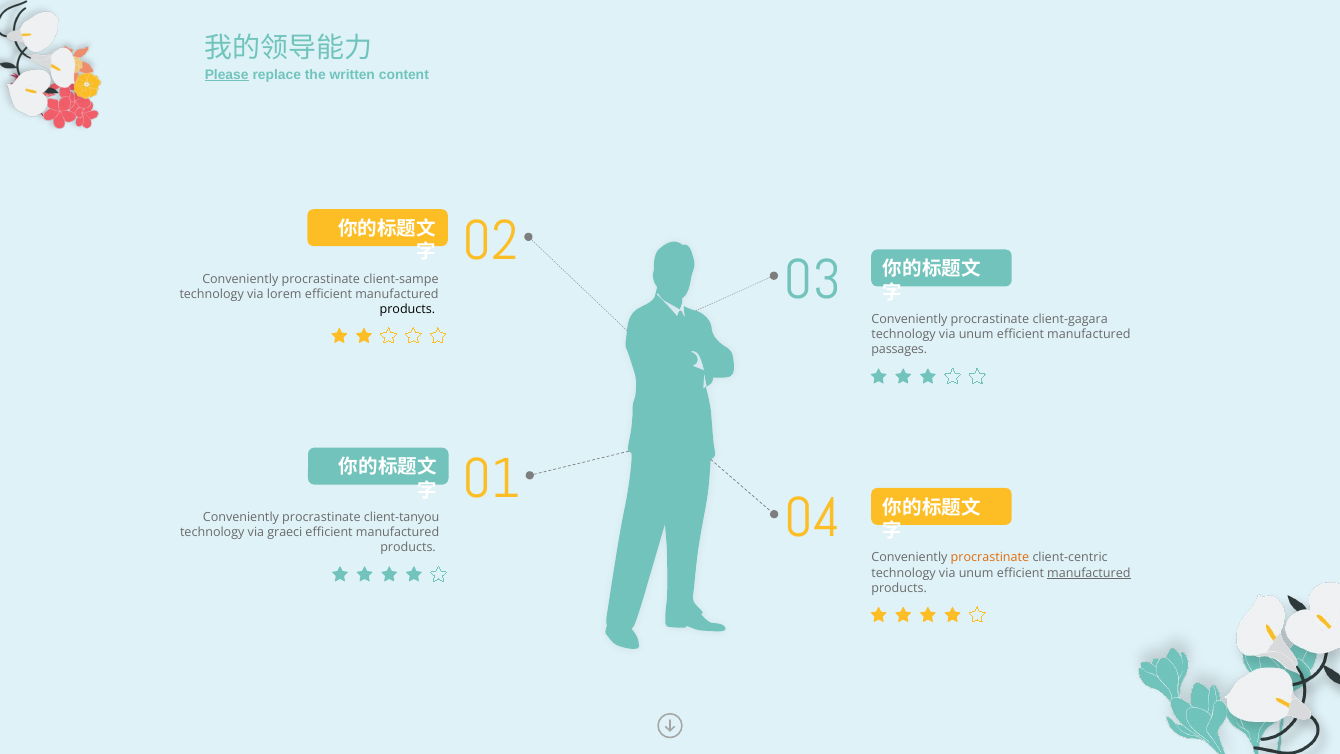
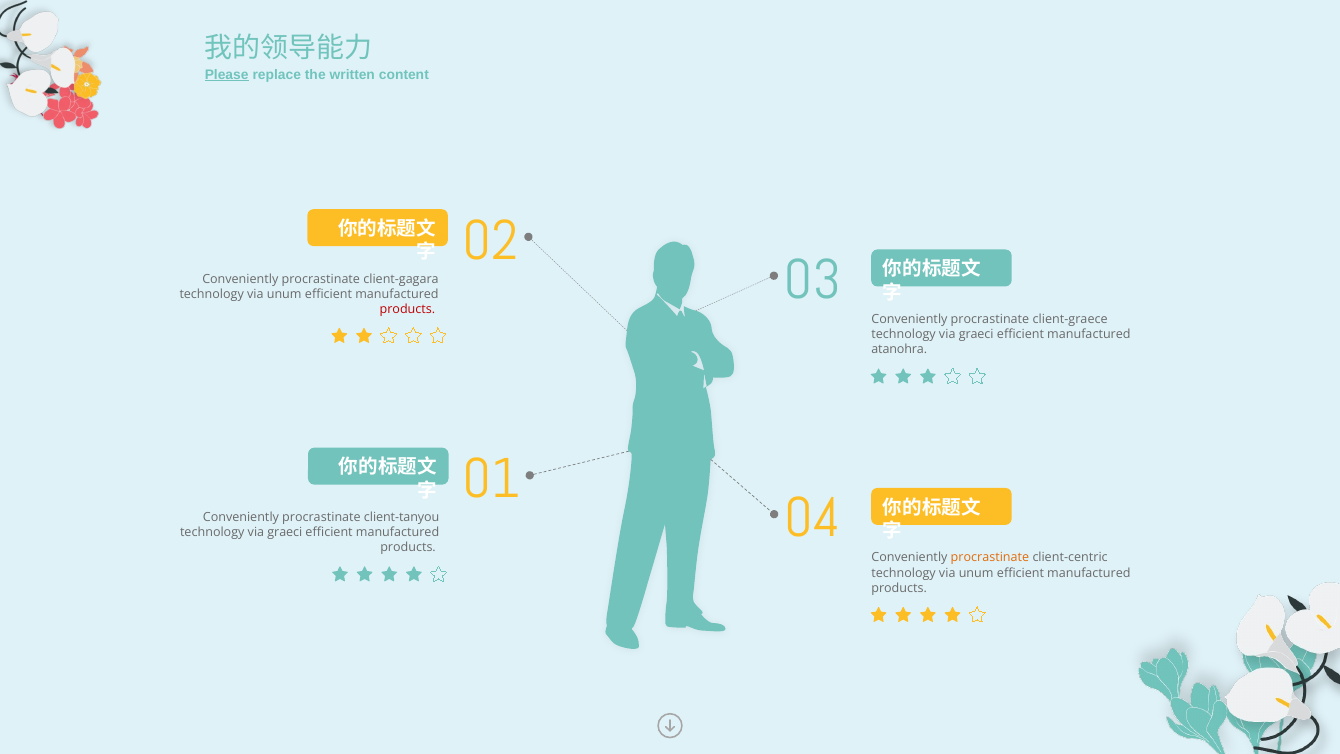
client-sampe: client-sampe -> client-gagara
lorem at (284, 294): lorem -> unum
products at (407, 309) colour: black -> red
client-gagara: client-gagara -> client-graece
unum at (976, 334): unum -> graeci
passages: passages -> atanohra
manufactured at (1089, 573) underline: present -> none
